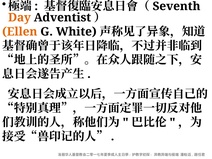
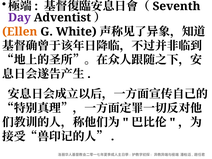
Day colour: orange -> purple
